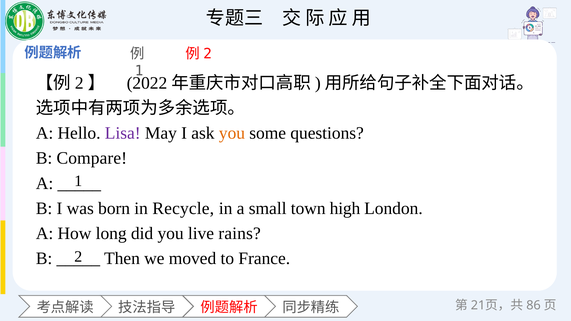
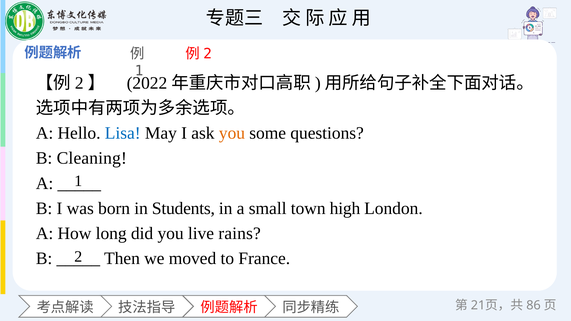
Lisa colour: purple -> blue
Compare: Compare -> Cleaning
Recycle: Recycle -> Students
